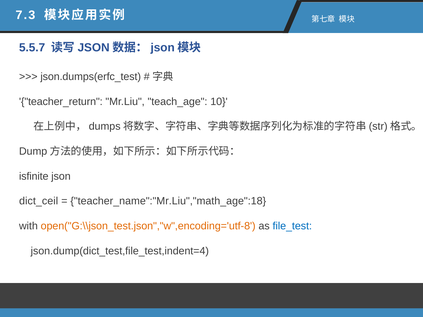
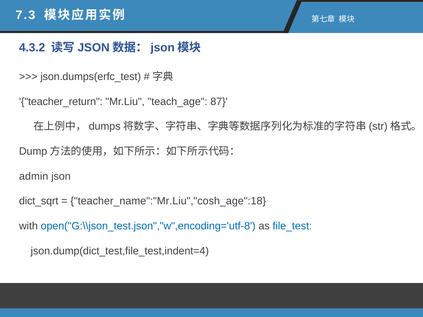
5.5.7: 5.5.7 -> 4.3.2
10: 10 -> 87
isfinite: isfinite -> admin
dict_ceil: dict_ceil -> dict_sqrt
teacher_name":"Mr.Liu","math_age":18: teacher_name":"Mr.Liu","math_age":18 -> teacher_name":"Mr.Liu","cosh_age":18
open("G:\\json_test.json","w",encoding='utf-8 colour: orange -> blue
